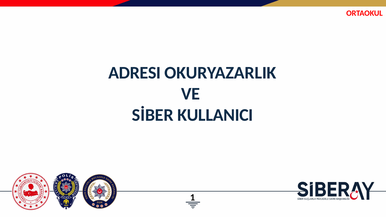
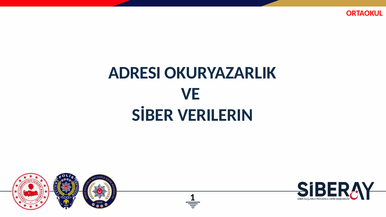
KULLANICI: KULLANICI -> VERILERIN
